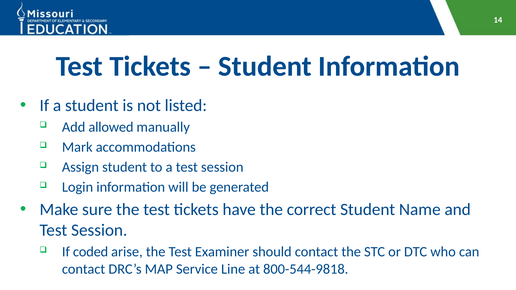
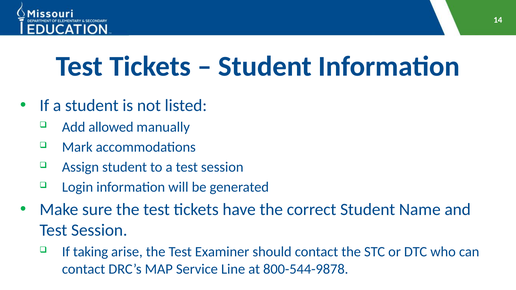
coded: coded -> taking
800-544-9818: 800-544-9818 -> 800-544-9878
